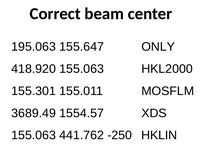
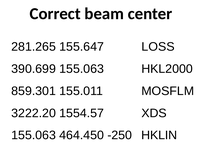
195.063: 195.063 -> 281.265
ONLY: ONLY -> LOSS
418.920: 418.920 -> 390.699
155.301: 155.301 -> 859.301
3689.49: 3689.49 -> 3222.20
441.762: 441.762 -> 464.450
